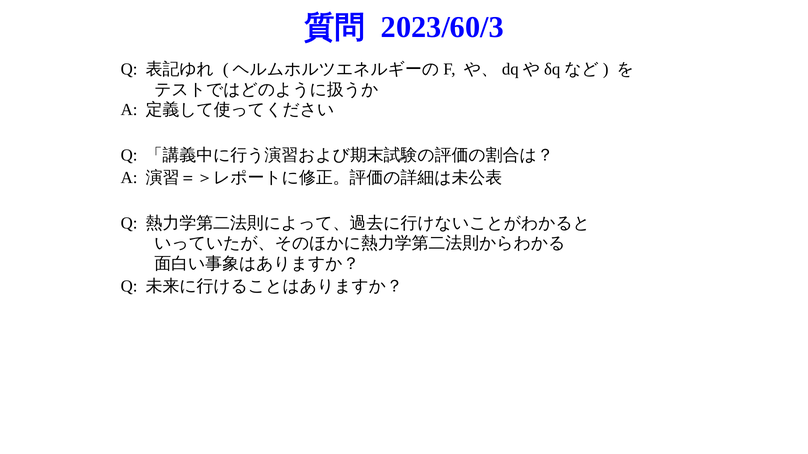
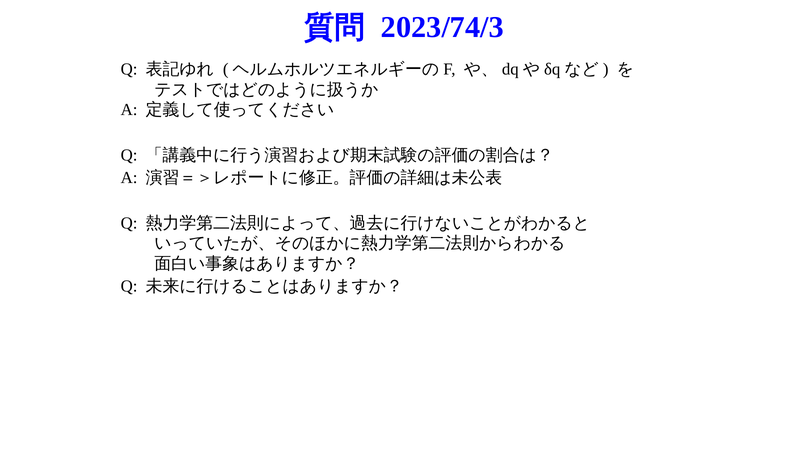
2023/60/3: 2023/60/3 -> 2023/74/3
